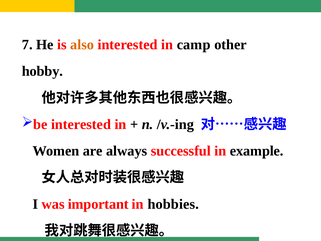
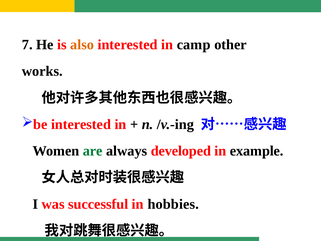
hobby: hobby -> works
are colour: black -> green
successful: successful -> developed
important: important -> successful
